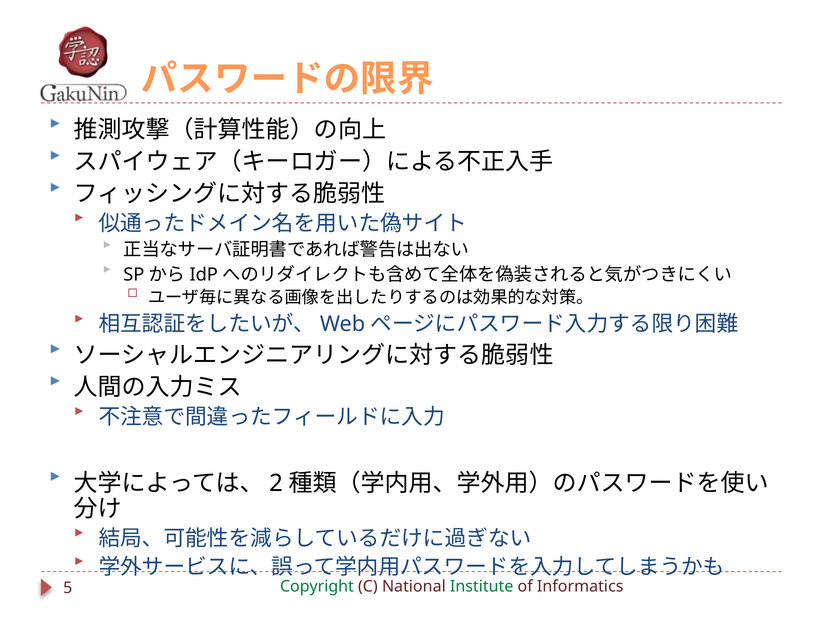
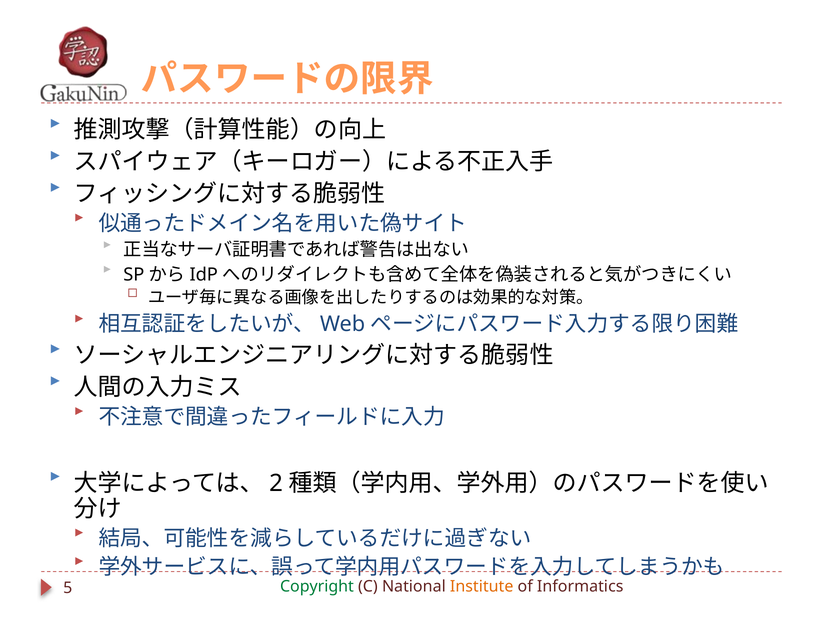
Institute colour: green -> orange
